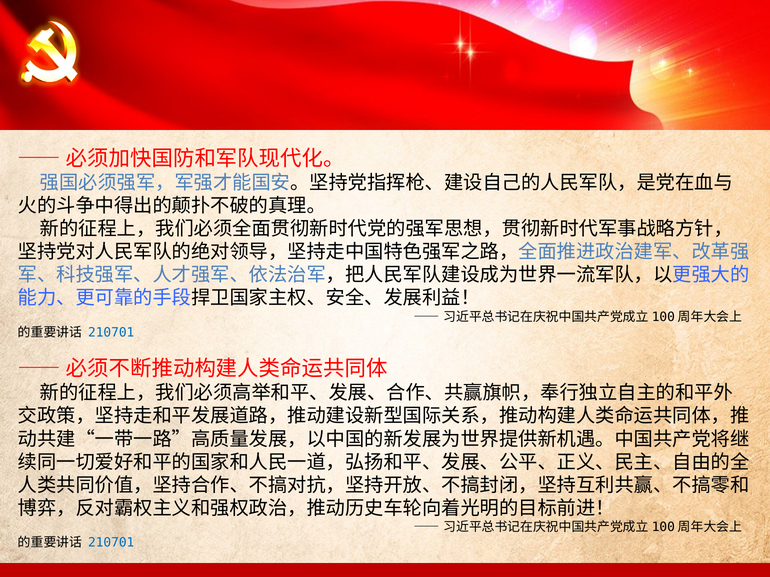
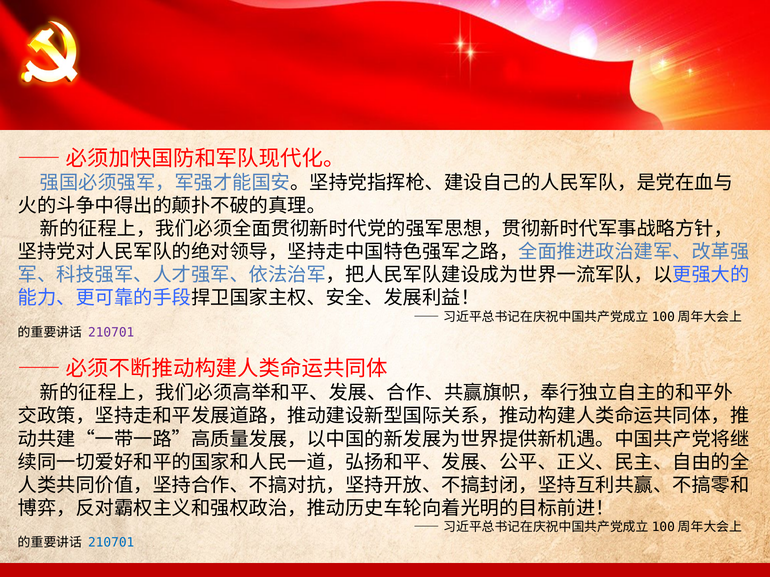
210701 at (111, 333) colour: blue -> purple
